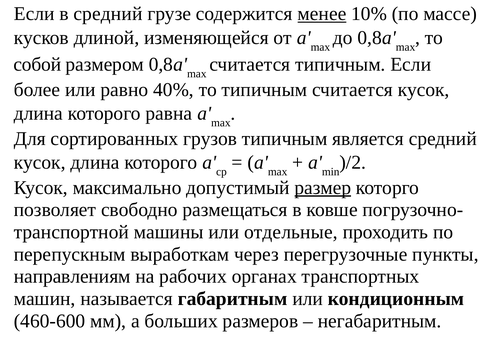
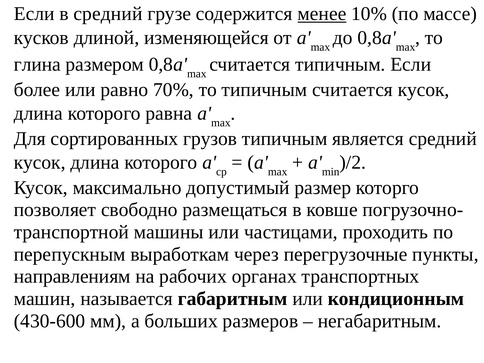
собой: собой -> глина
40%: 40% -> 70%
размер underline: present -> none
отдельные: отдельные -> частицами
460-600: 460-600 -> 430-600
